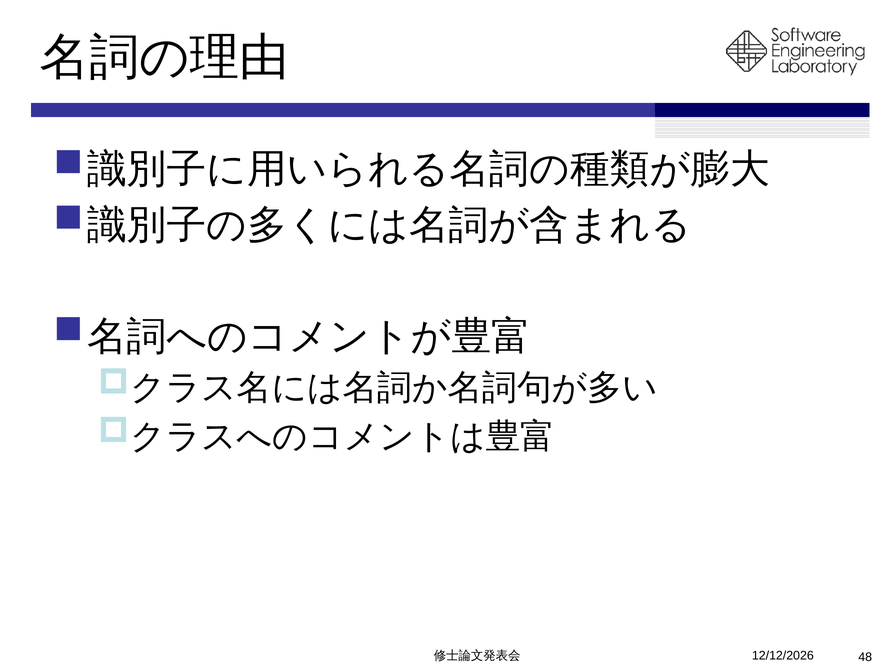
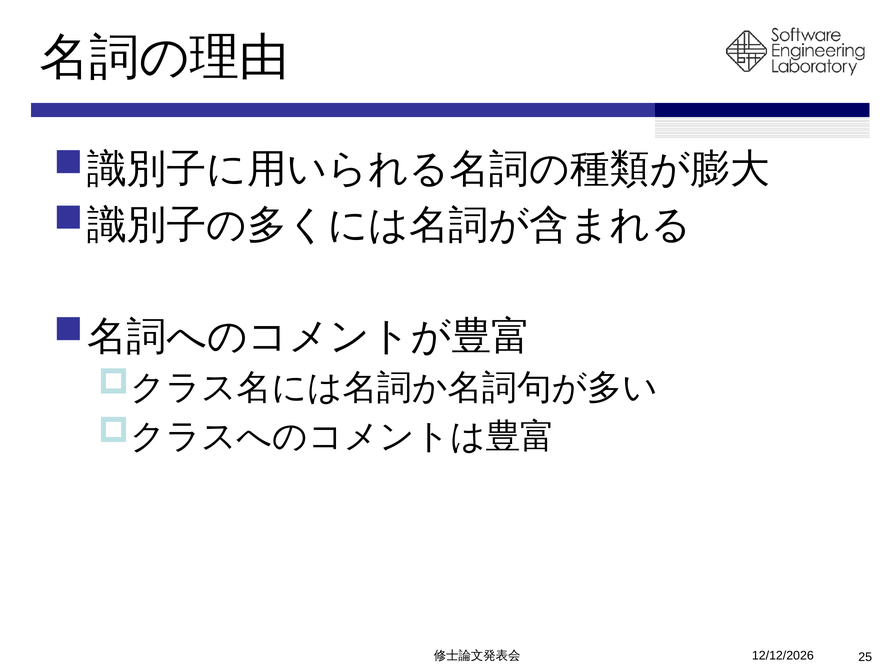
48: 48 -> 25
